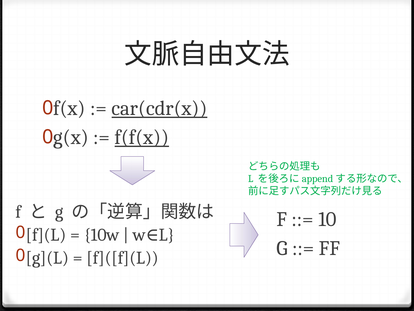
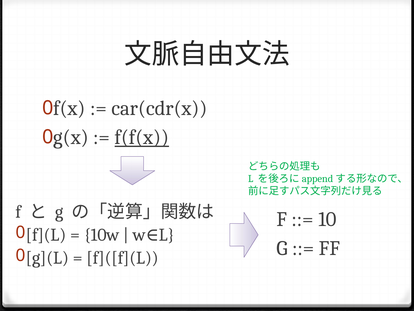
car(cdr(x underline: present -> none
